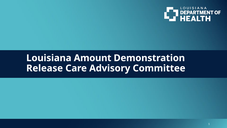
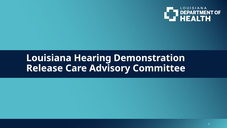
Amount: Amount -> Hearing
